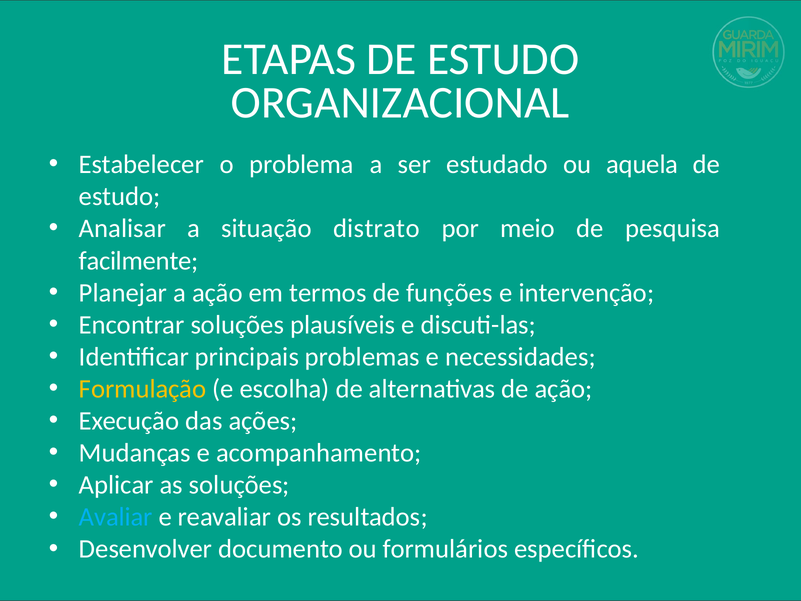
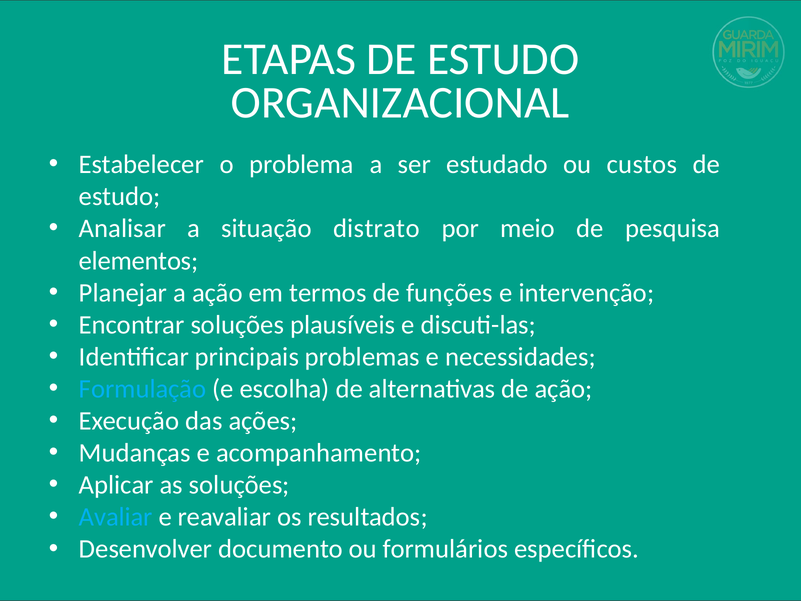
aquela: aquela -> custos
facilmente: facilmente -> elementos
Formulação colour: yellow -> light blue
